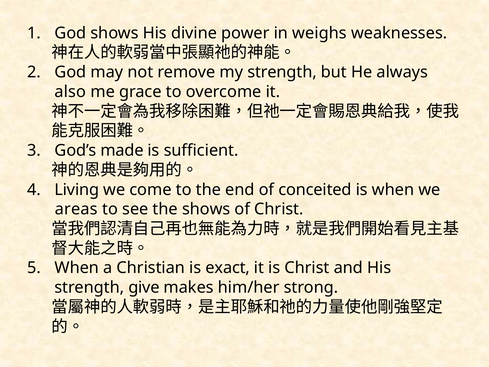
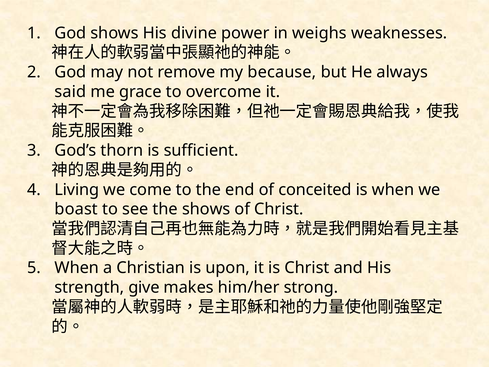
my strength: strength -> because
also: also -> said
made: made -> thorn
areas: areas -> boast
exact: exact -> upon
